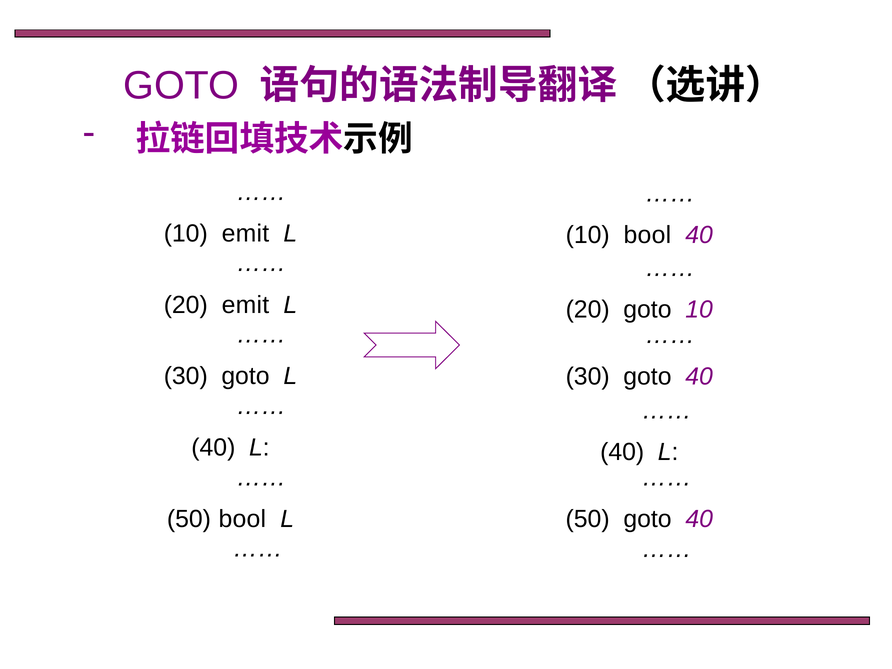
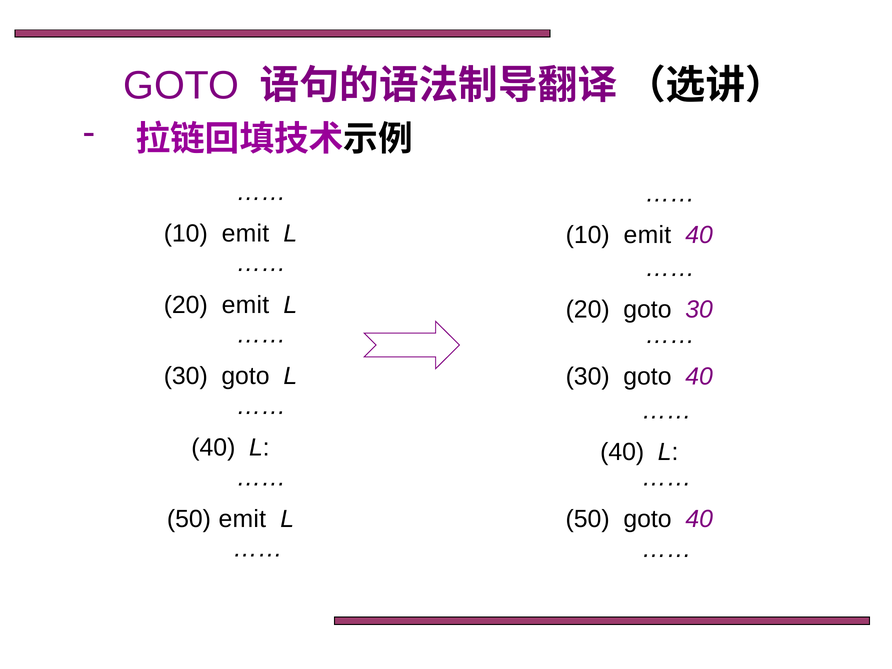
bool at (647, 235): bool -> emit
goto 10: 10 -> 30
50 bool: bool -> emit
